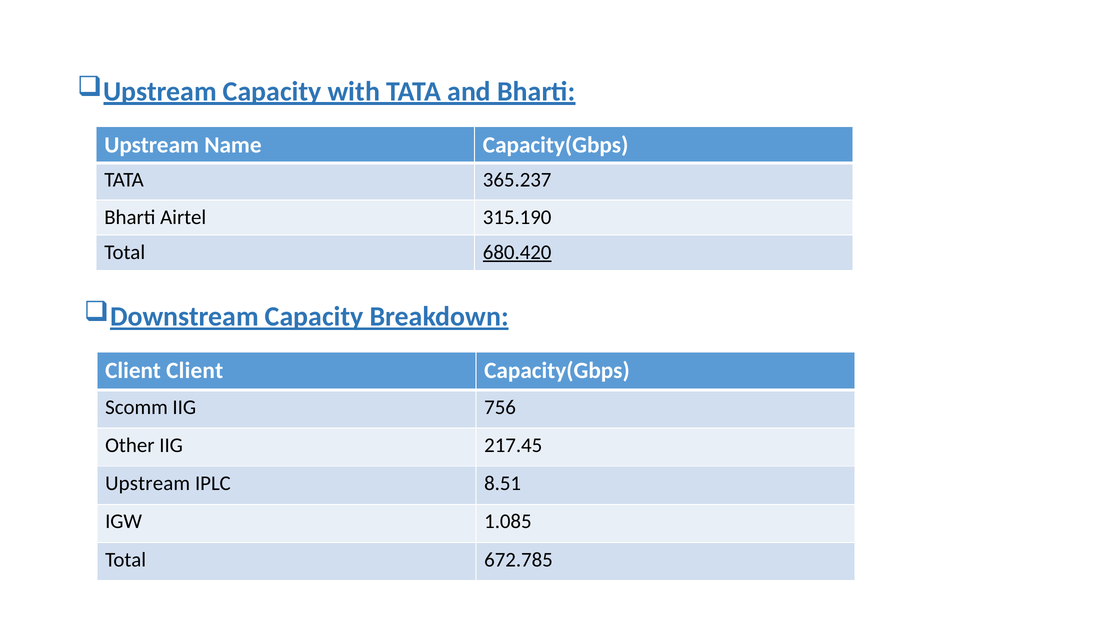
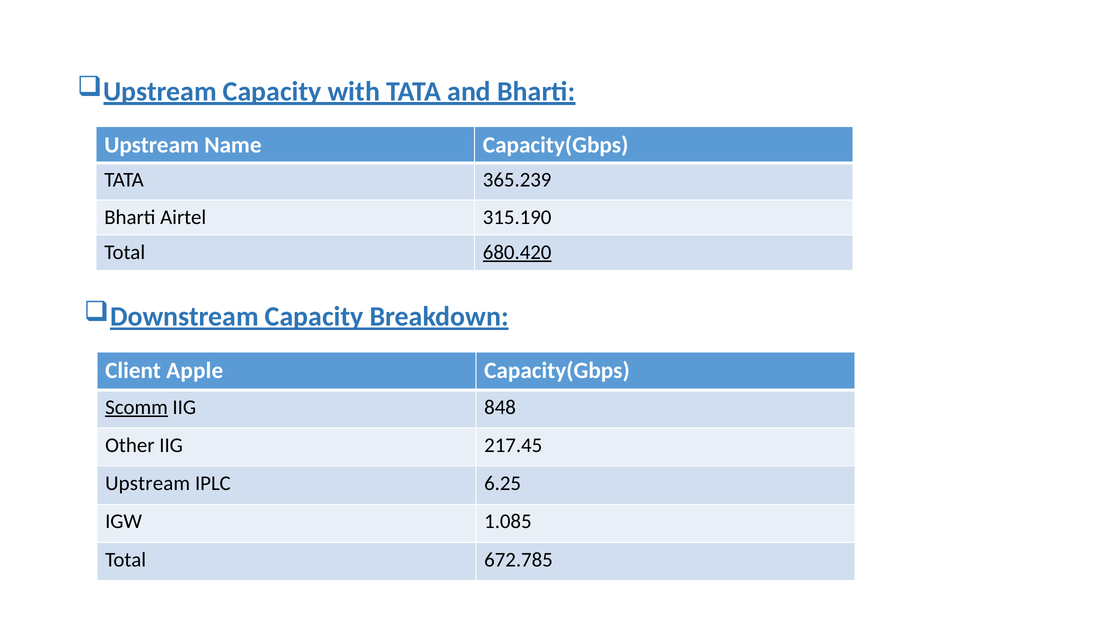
365.237: 365.237 -> 365.239
Client Client: Client -> Apple
Scomm underline: none -> present
756: 756 -> 848
8.51: 8.51 -> 6.25
